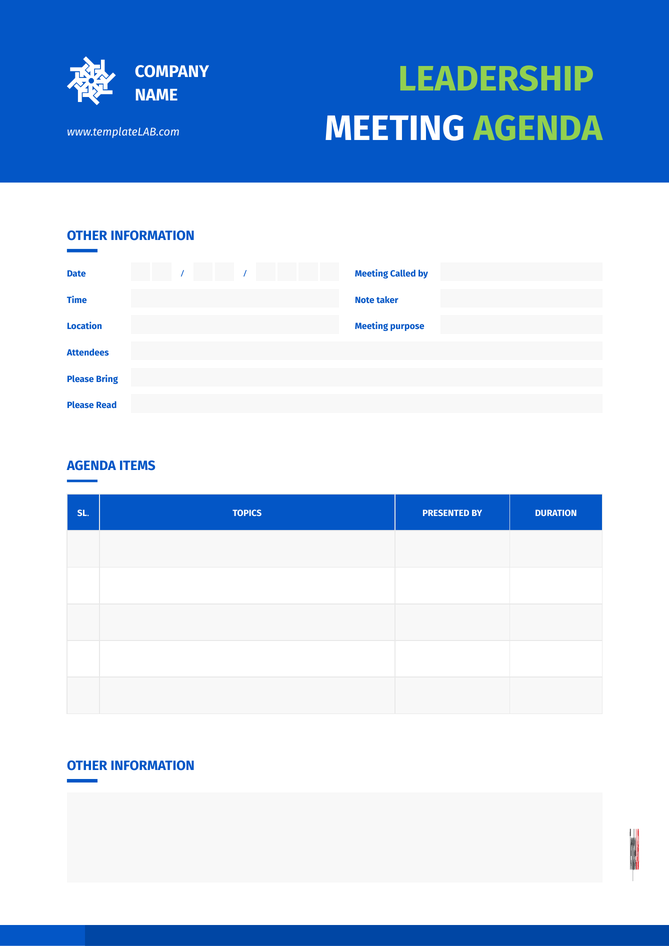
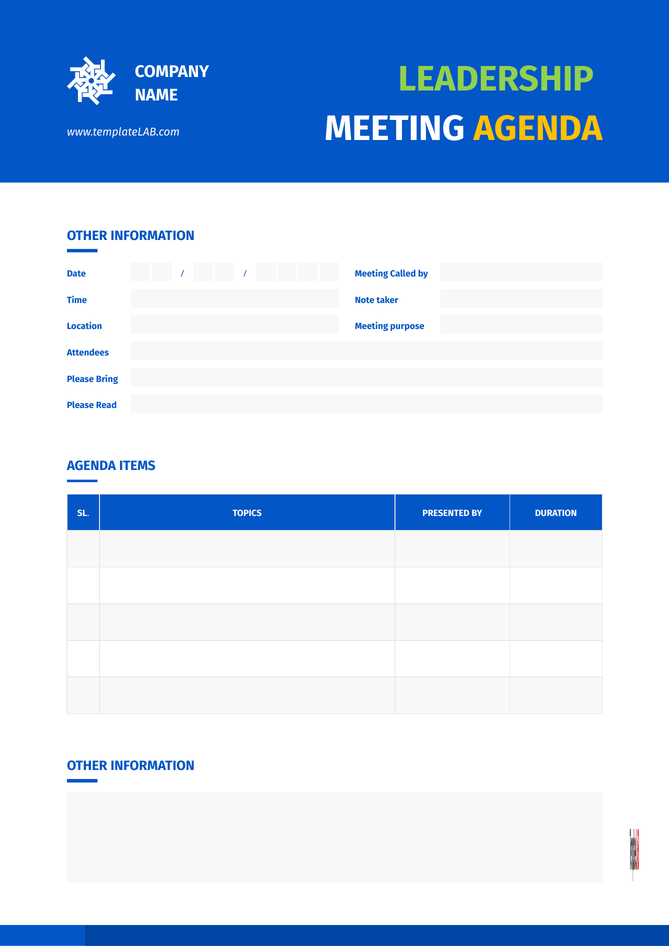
AGENDA at (538, 129) colour: light green -> yellow
